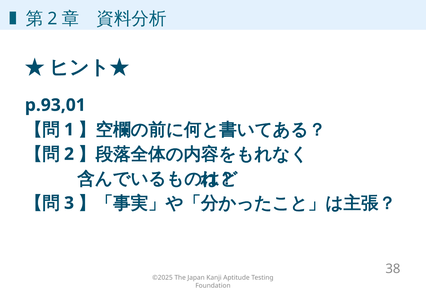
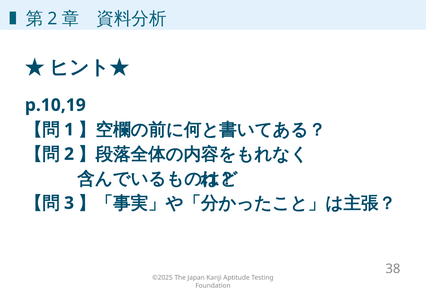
p.93,01: p.93,01 -> p.10,19
